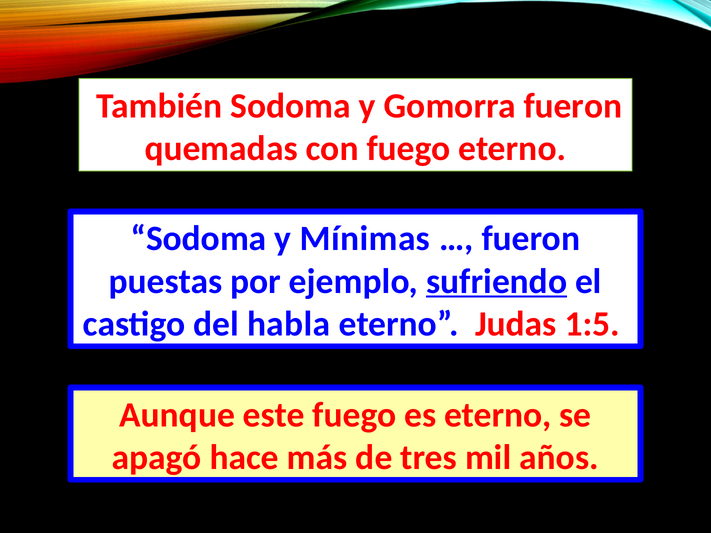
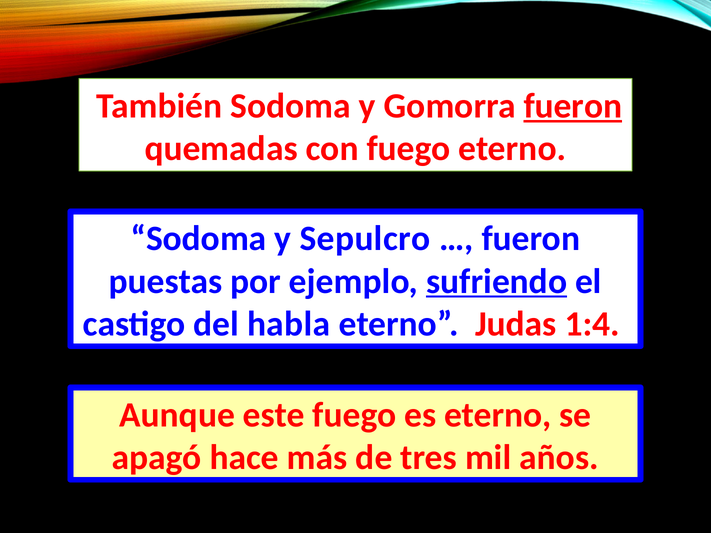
fueron at (573, 106) underline: none -> present
Mínimas: Mínimas -> Sepulcro
1:5: 1:5 -> 1:4
